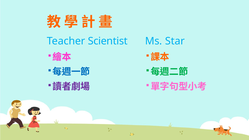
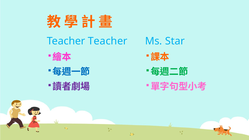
Teacher Scientist: Scientist -> Teacher
